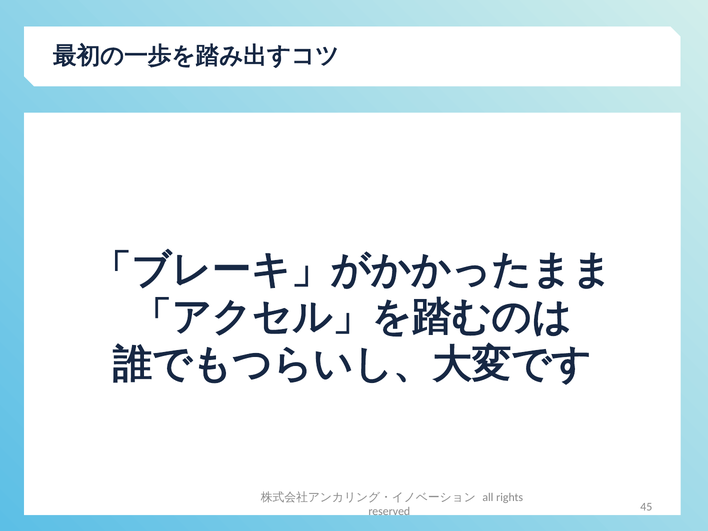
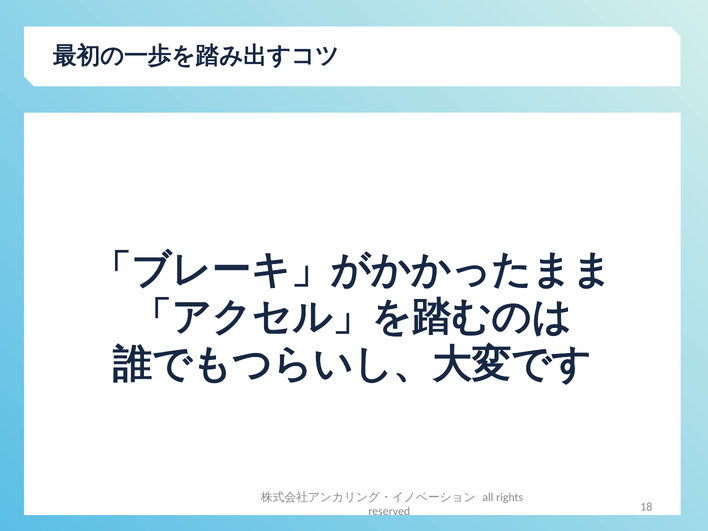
45: 45 -> 18
